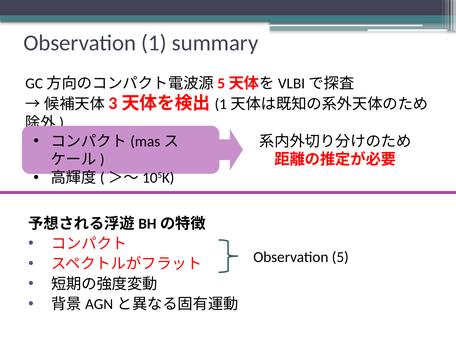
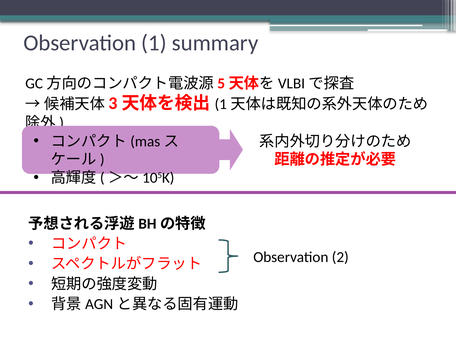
5: 5 -> 2
